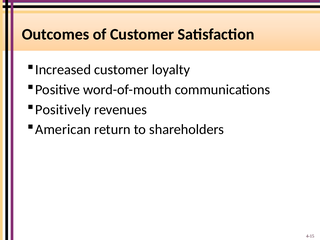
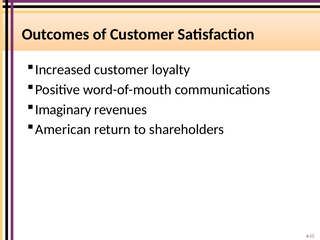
Positively: Positively -> Imaginary
